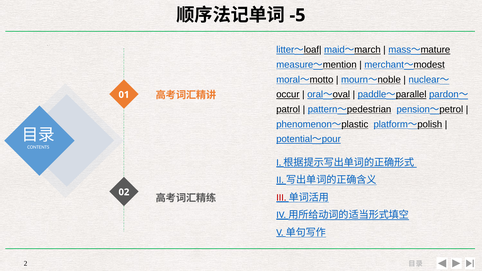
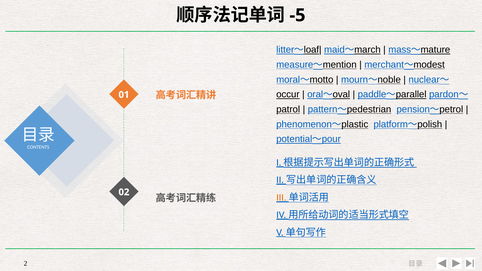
III colour: red -> orange
